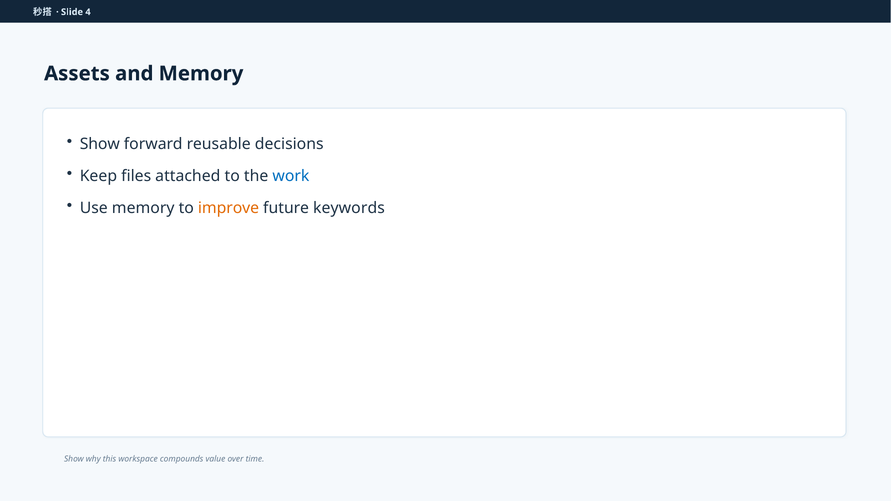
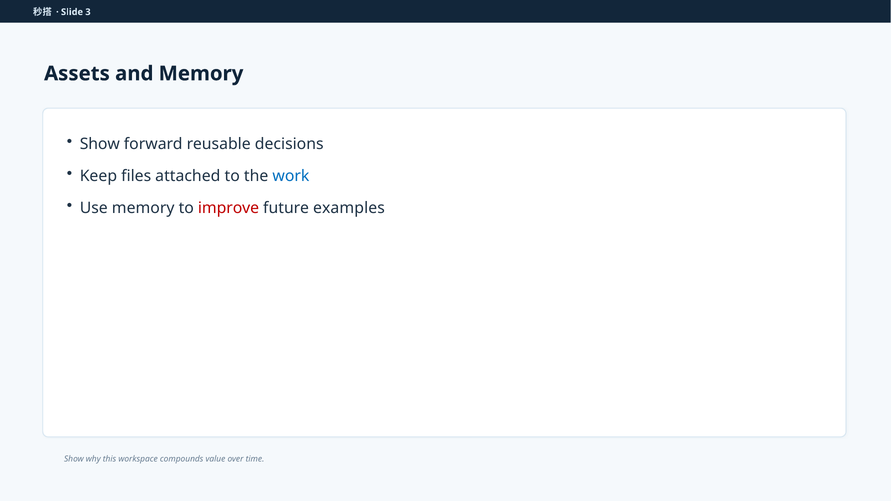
4: 4 -> 3
improve colour: orange -> red
keywords: keywords -> examples
